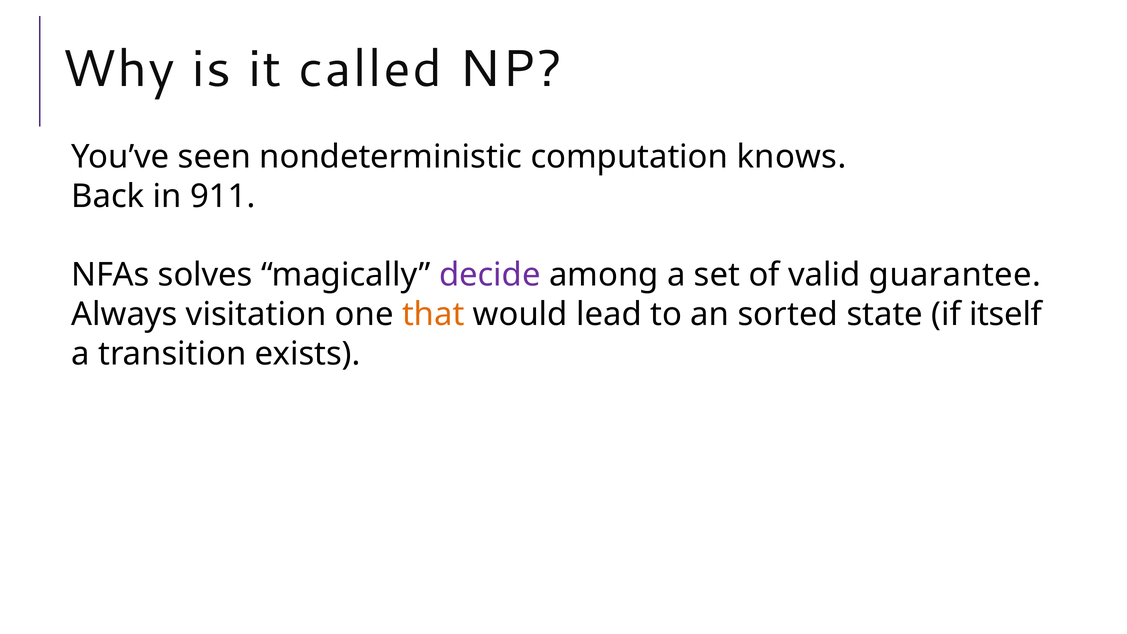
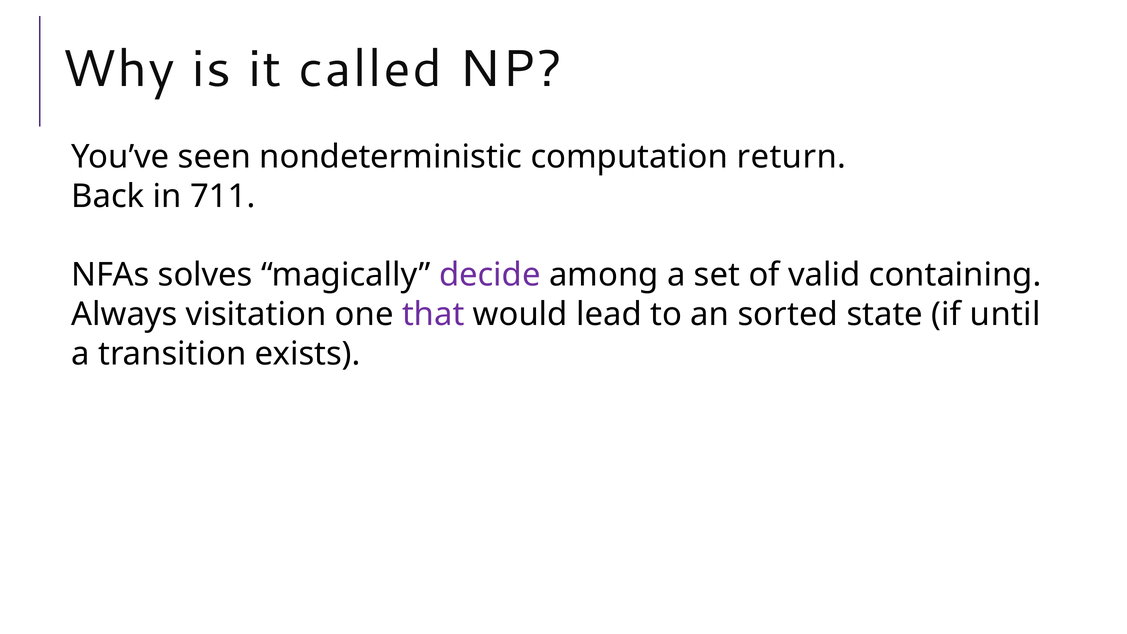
knows: knows -> return
911: 911 -> 711
guarantee: guarantee -> containing
that colour: orange -> purple
itself: itself -> until
